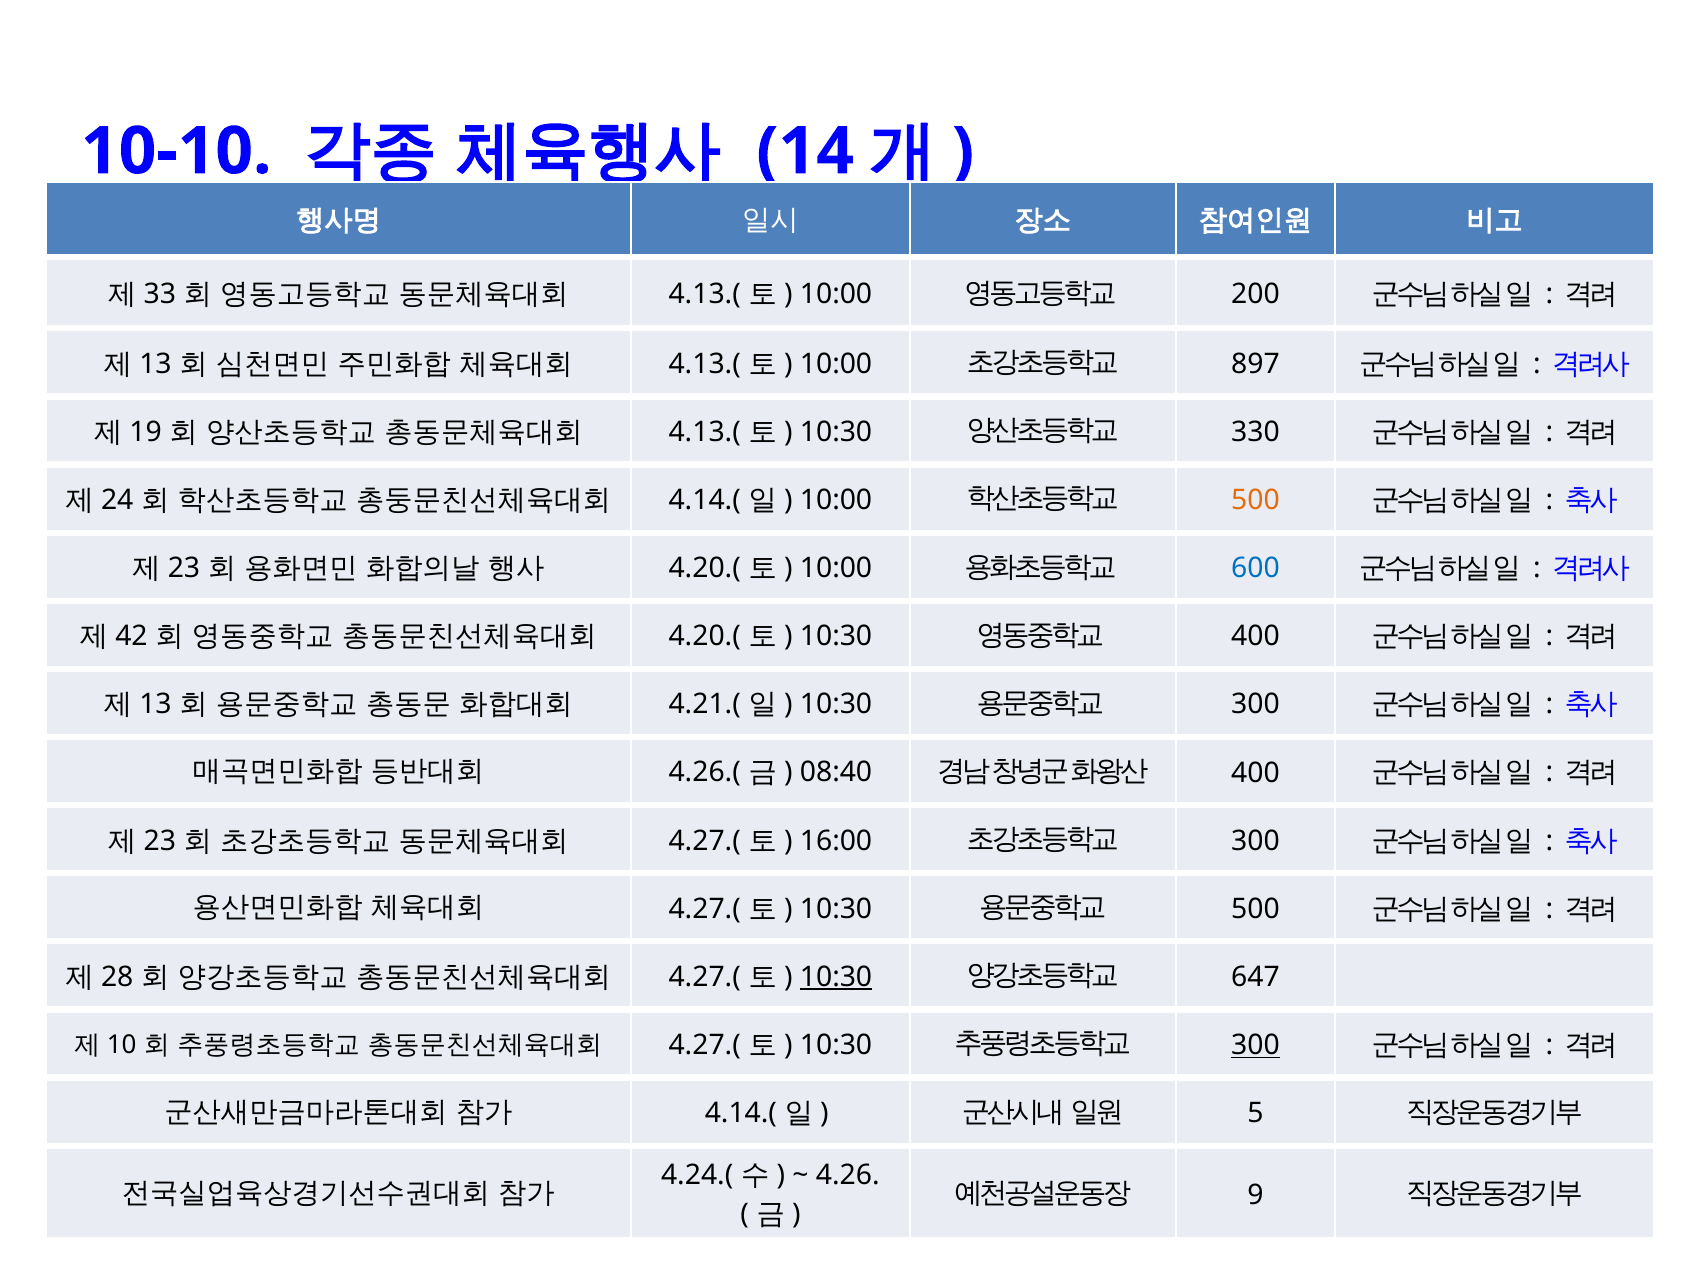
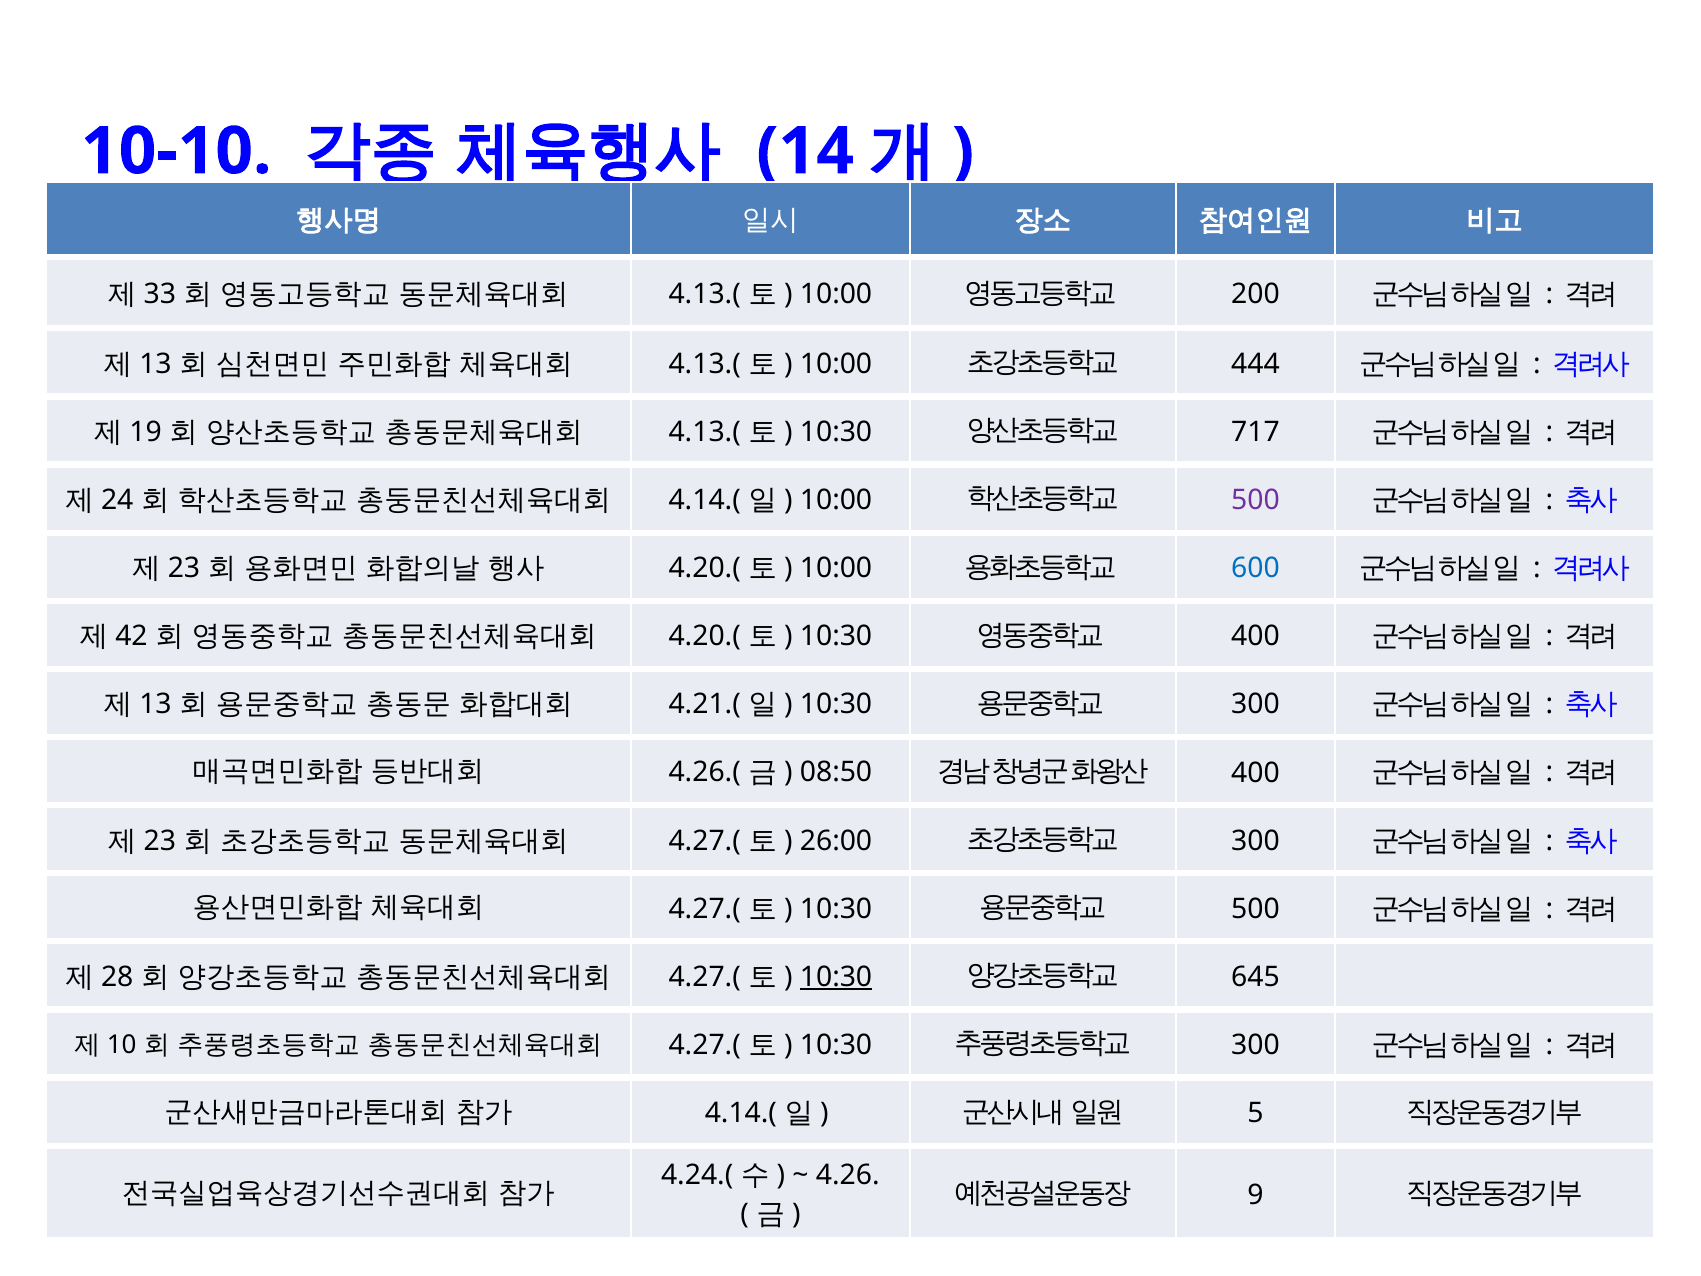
897: 897 -> 444
330: 330 -> 717
500 at (1255, 500) colour: orange -> purple
08:40: 08:40 -> 08:50
16:00: 16:00 -> 26:00
647: 647 -> 645
300 at (1255, 1045) underline: present -> none
